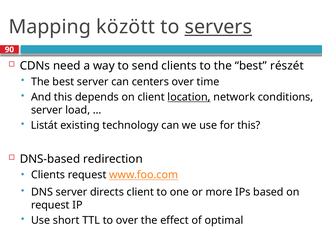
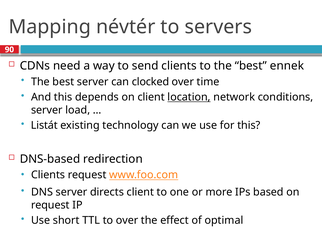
között: között -> névtér
servers underline: present -> none
részét: részét -> ennek
centers: centers -> clocked
